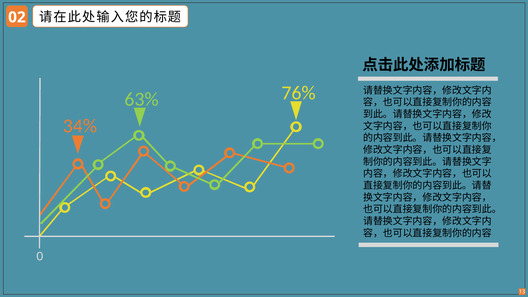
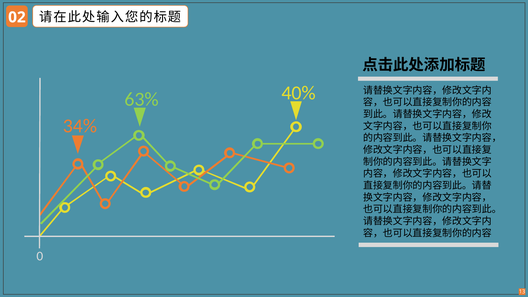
76%: 76% -> 40%
